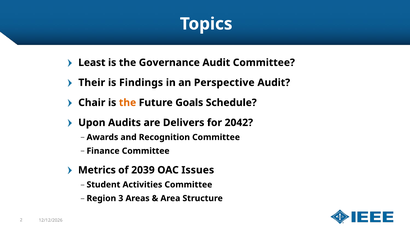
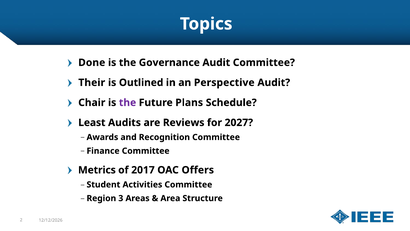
Least: Least -> Done
Findings: Findings -> Outlined
the at (128, 102) colour: orange -> purple
Goals: Goals -> Plans
Upon: Upon -> Least
Delivers: Delivers -> Reviews
2042: 2042 -> 2027
2039: 2039 -> 2017
Issues: Issues -> Offers
